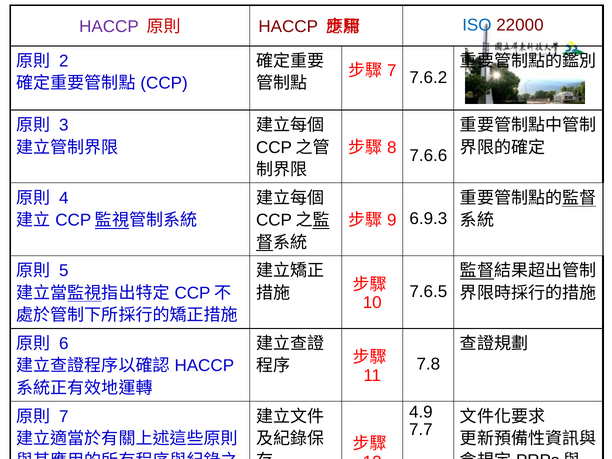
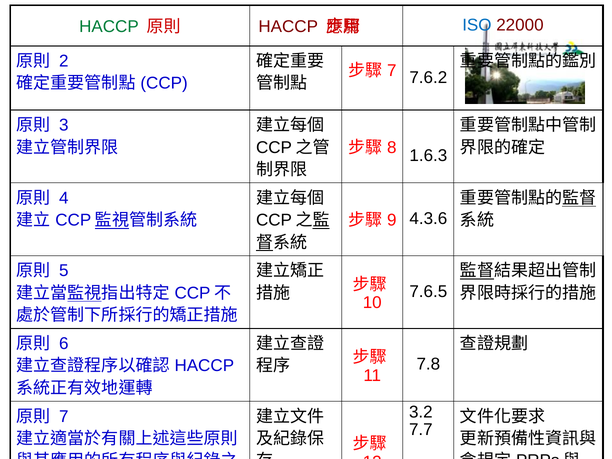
HACCP at (109, 27) colour: purple -> green
7.6.6: 7.6.6 -> 1.6.3
6.9.3: 6.9.3 -> 4.3.6
4.9: 4.9 -> 3.2
